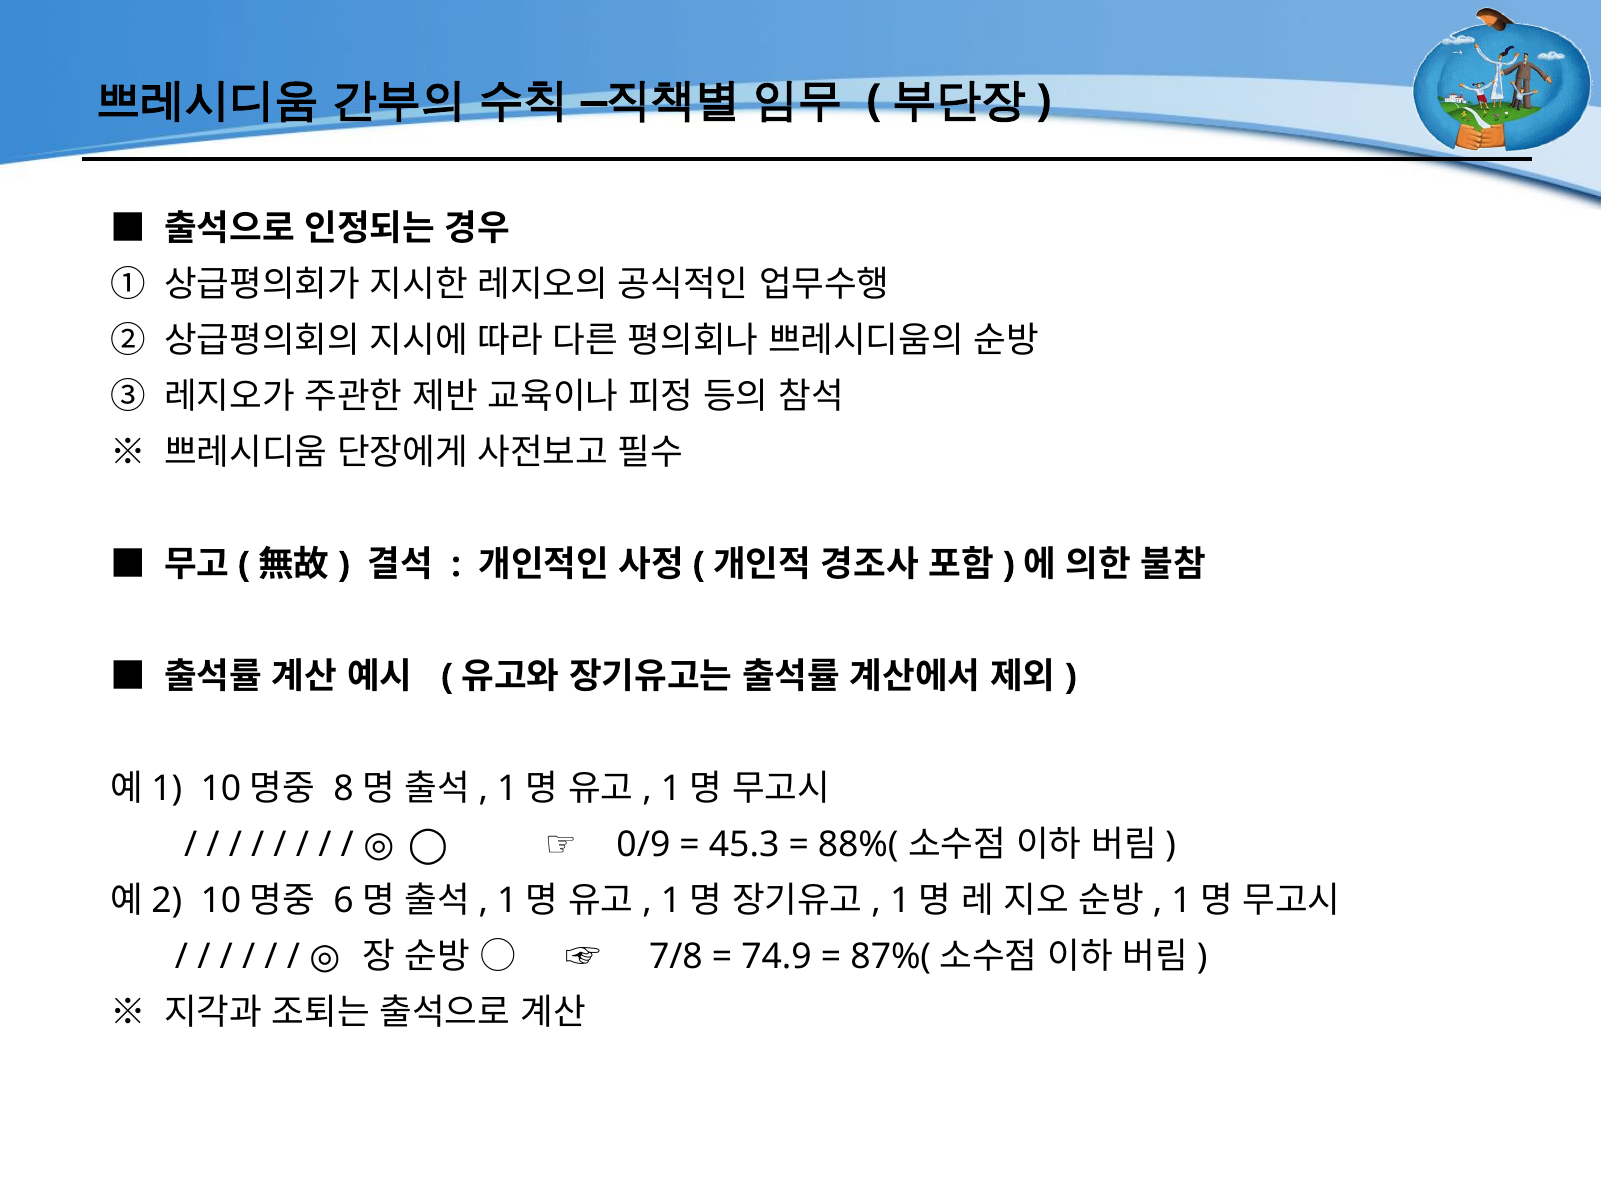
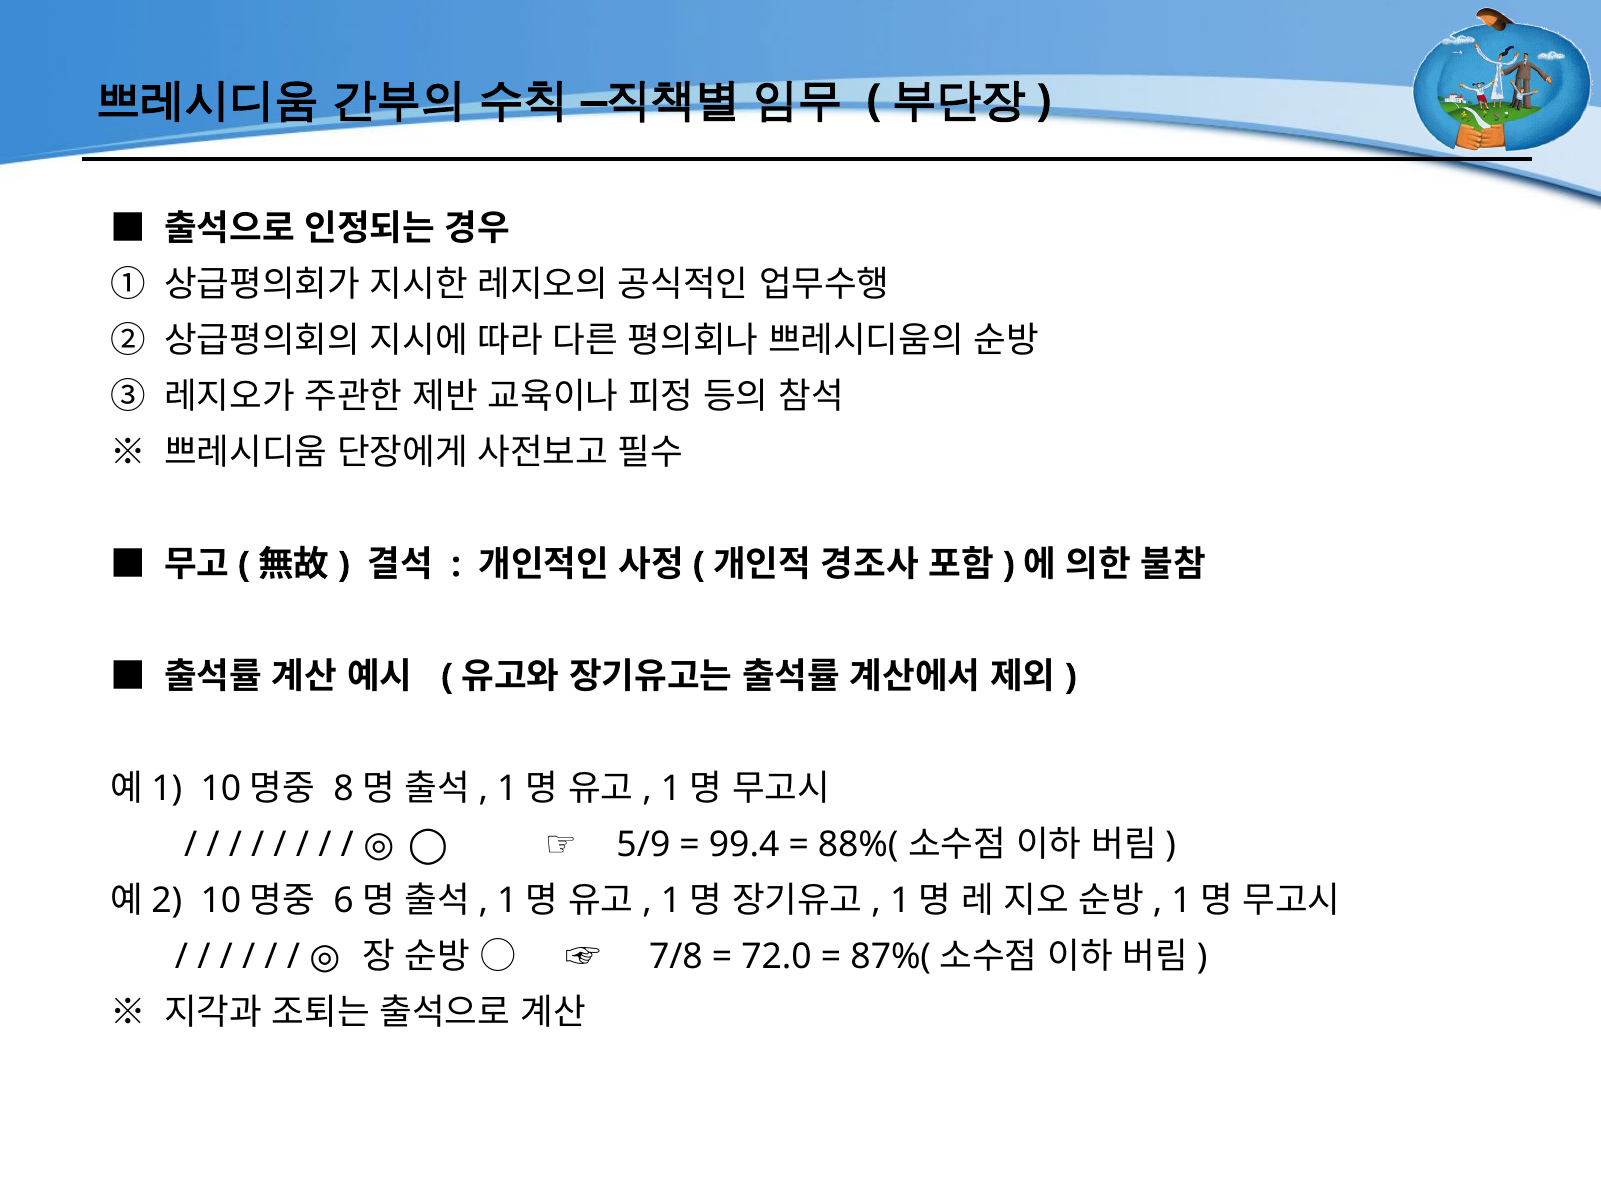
0/9: 0/9 -> 5/9
45.3: 45.3 -> 99.4
74.9: 74.9 -> 72.0
